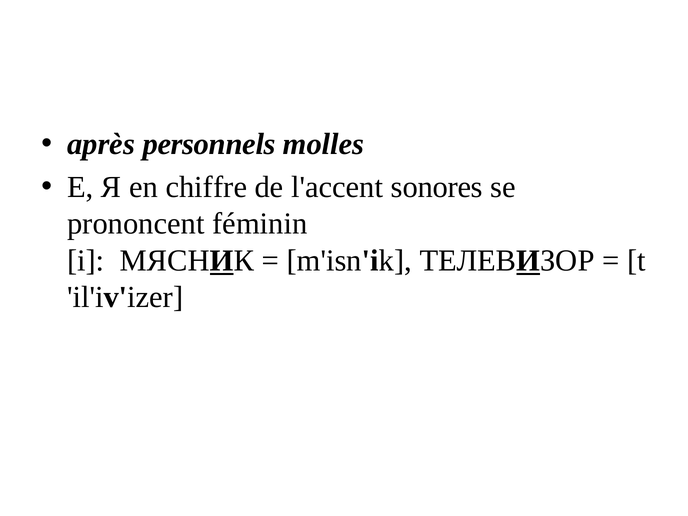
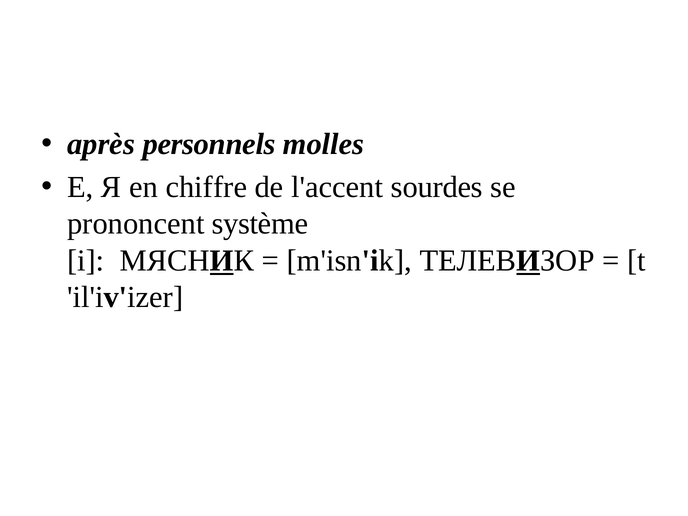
sonores: sonores -> sourdes
féminin: féminin -> système
